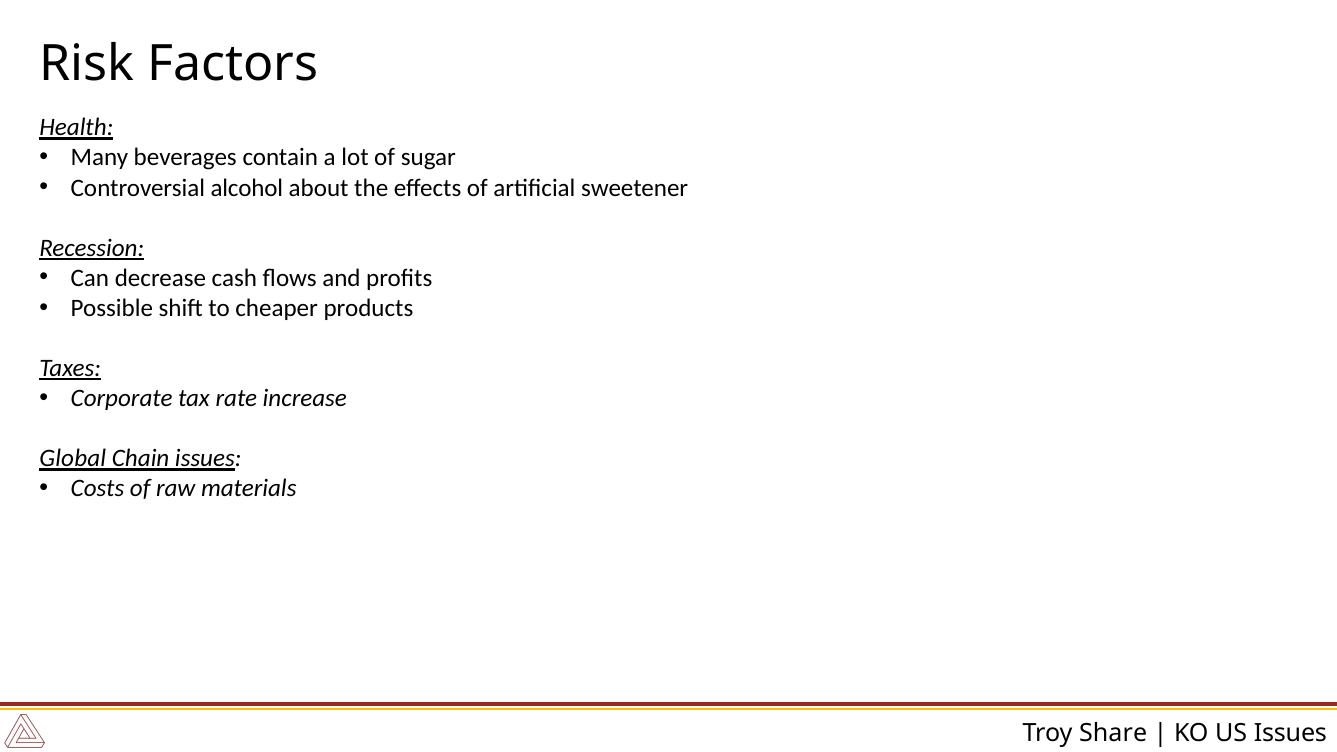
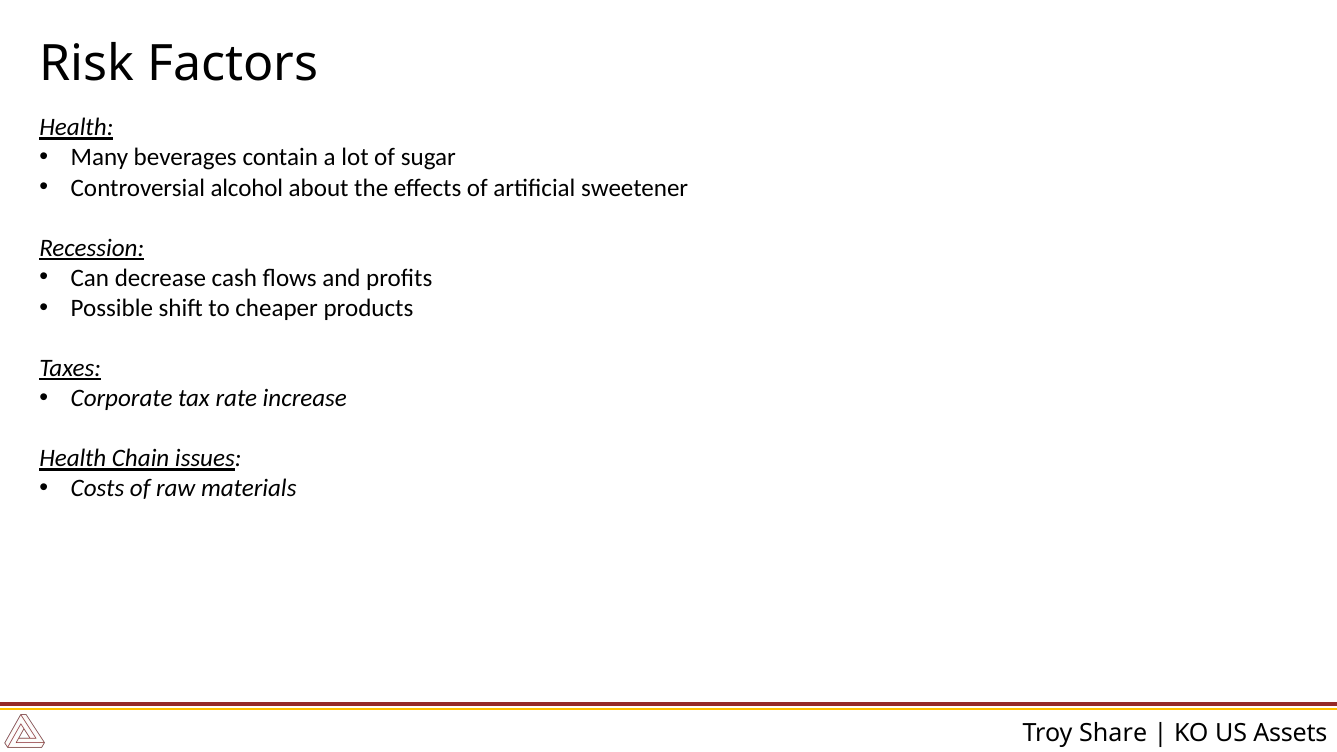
Global at (73, 459): Global -> Health
US Issues: Issues -> Assets
